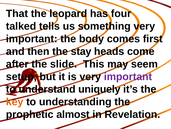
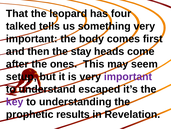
slide: slide -> ones
uniquely: uniquely -> escaped
key colour: orange -> purple
almost: almost -> results
